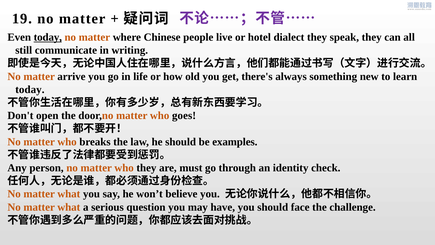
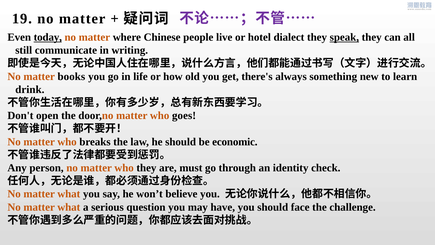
speak underline: none -> present
arrive: arrive -> books
today at (30, 89): today -> drink
examples: examples -> economic
